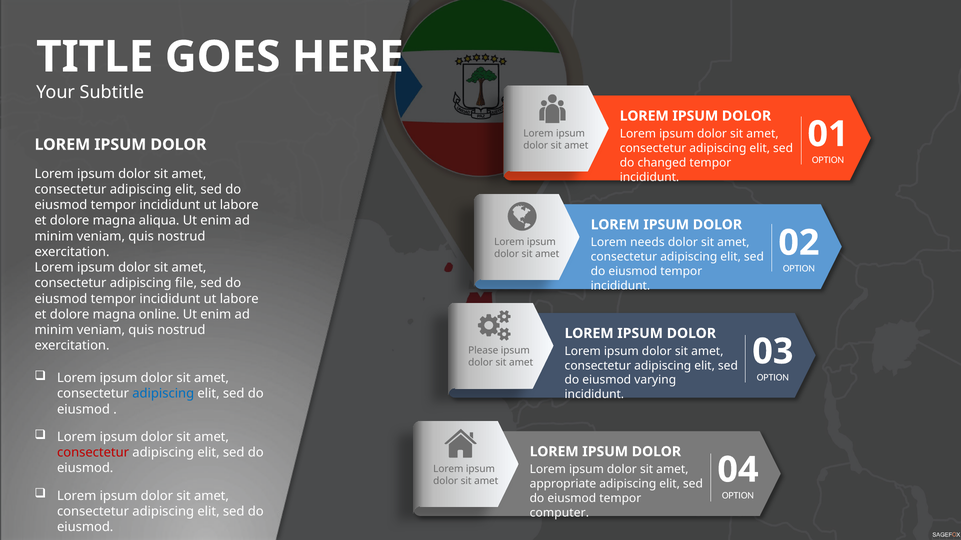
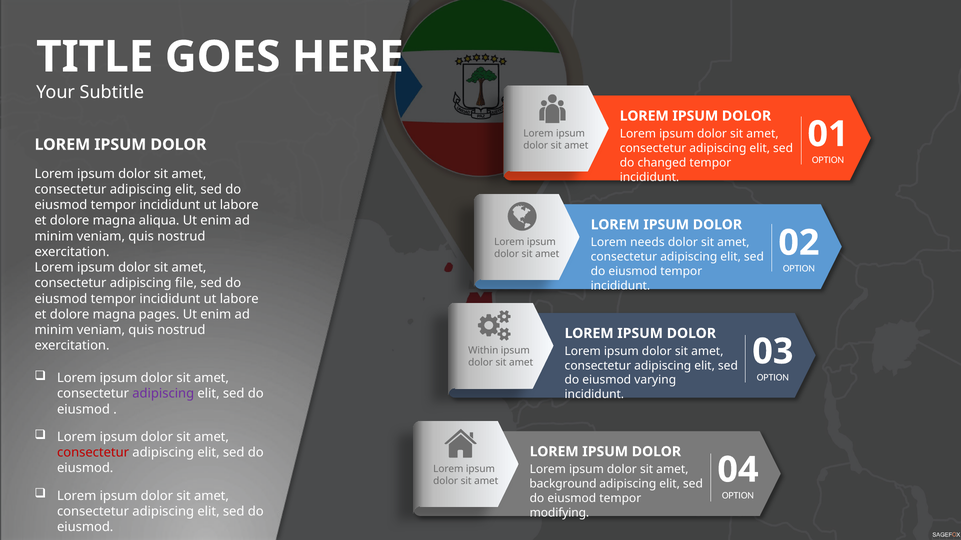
online: online -> pages
Please: Please -> Within
adipiscing at (163, 394) colour: blue -> purple
appropriate: appropriate -> background
computer: computer -> modifying
